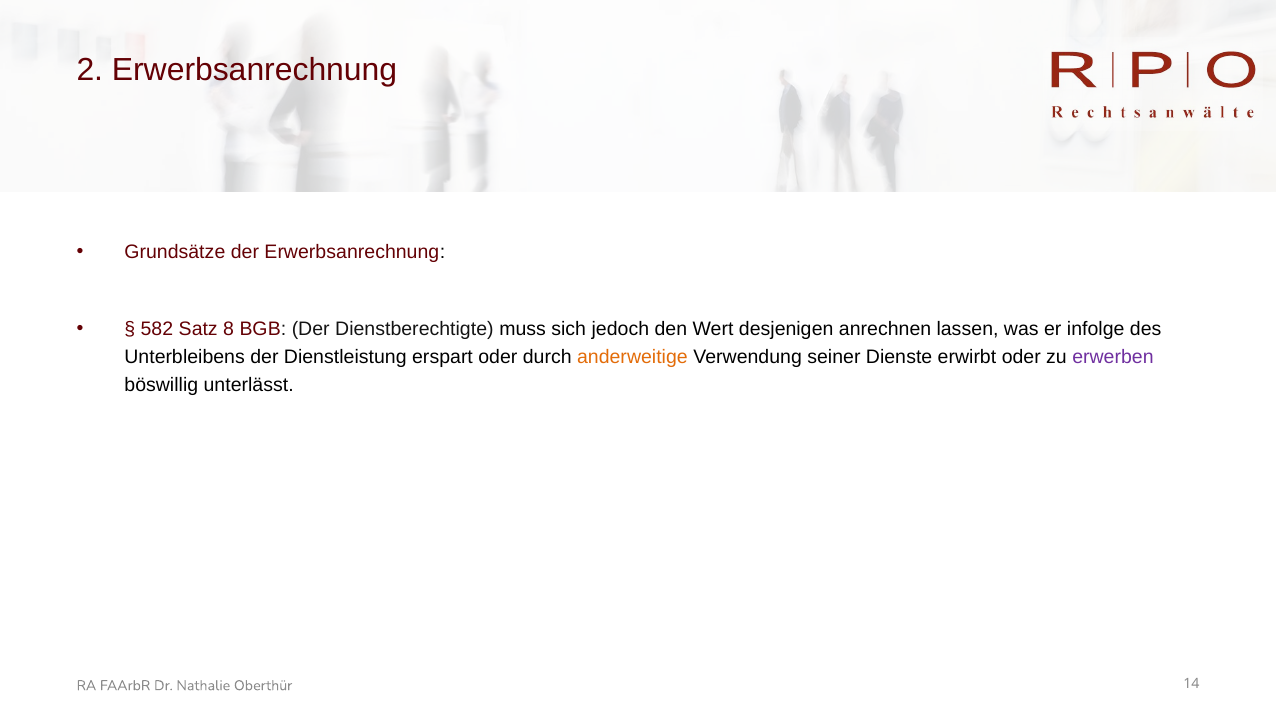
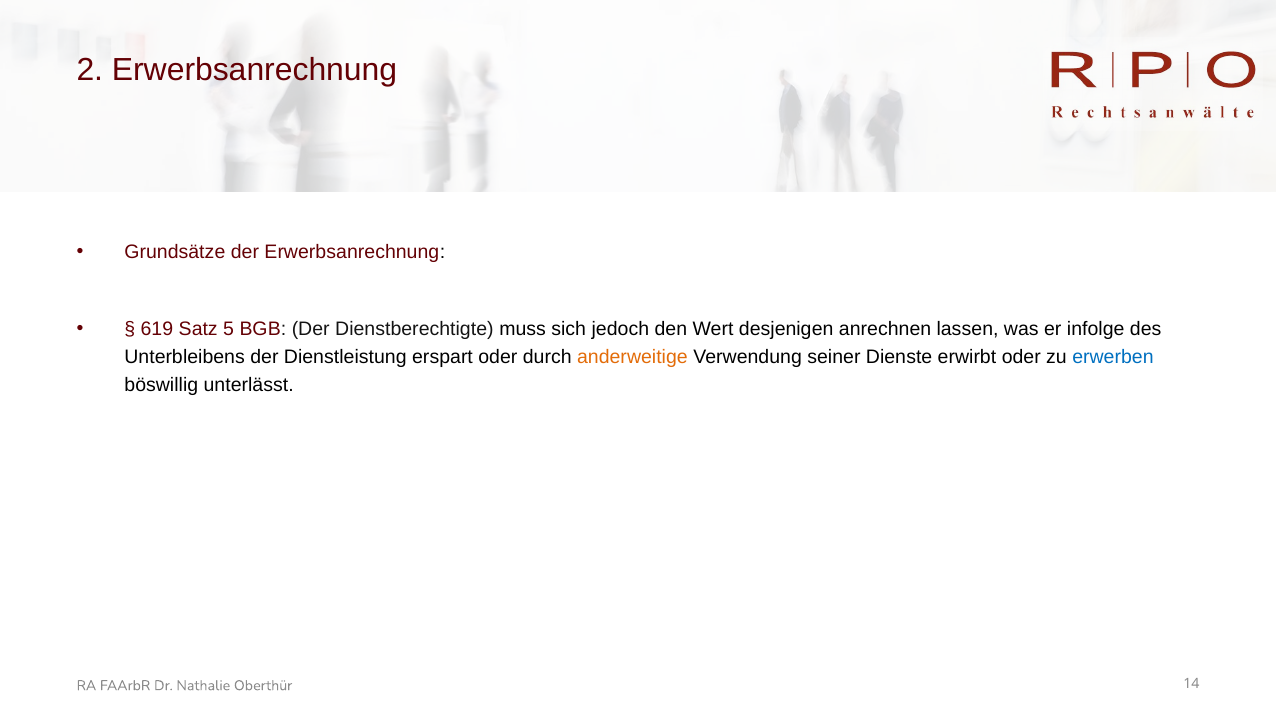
582: 582 -> 619
8: 8 -> 5
erwerben colour: purple -> blue
